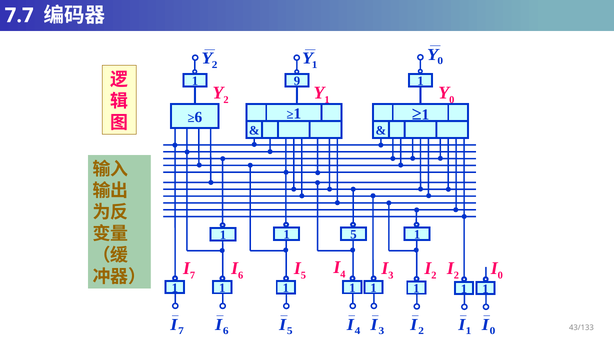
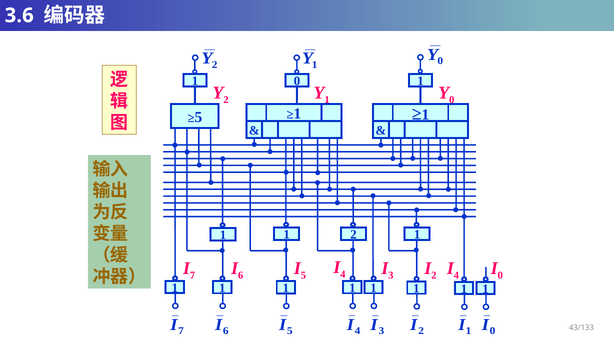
7.7: 7.7 -> 3.6
1 9: 9 -> 0
6 at (198, 117): 6 -> 5
1 1 5: 5 -> 2
2 at (456, 275): 2 -> 4
